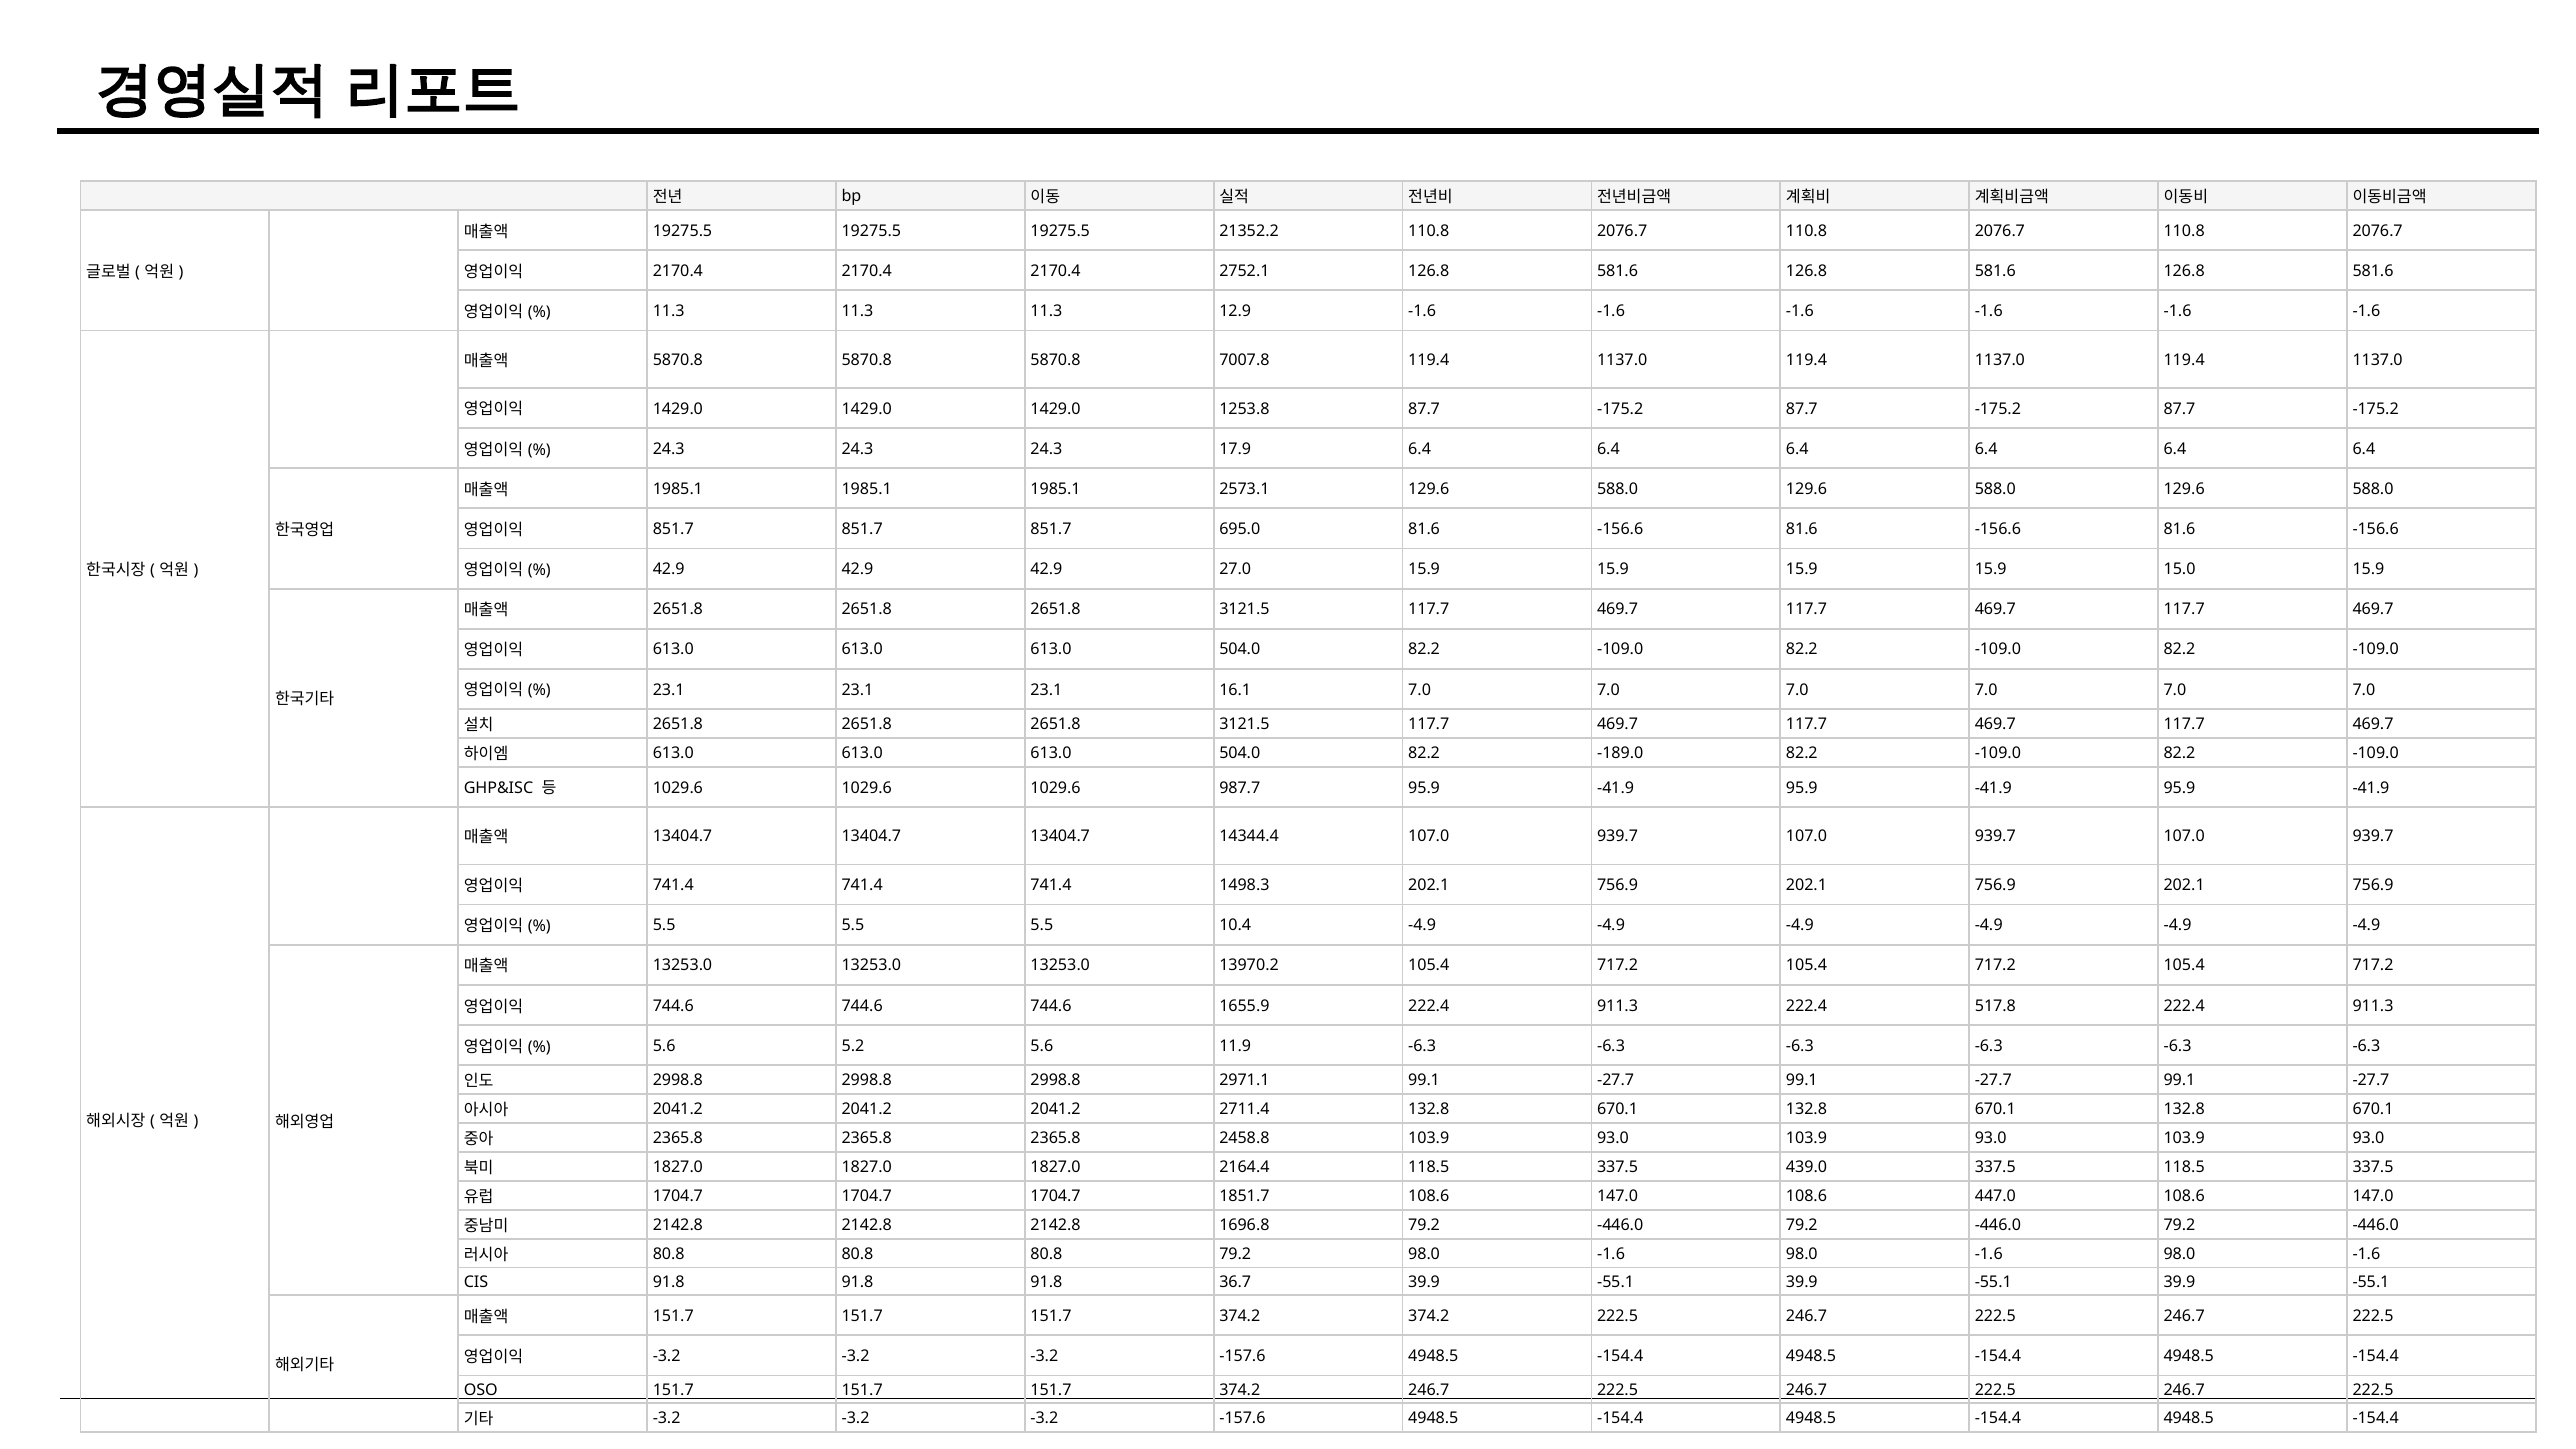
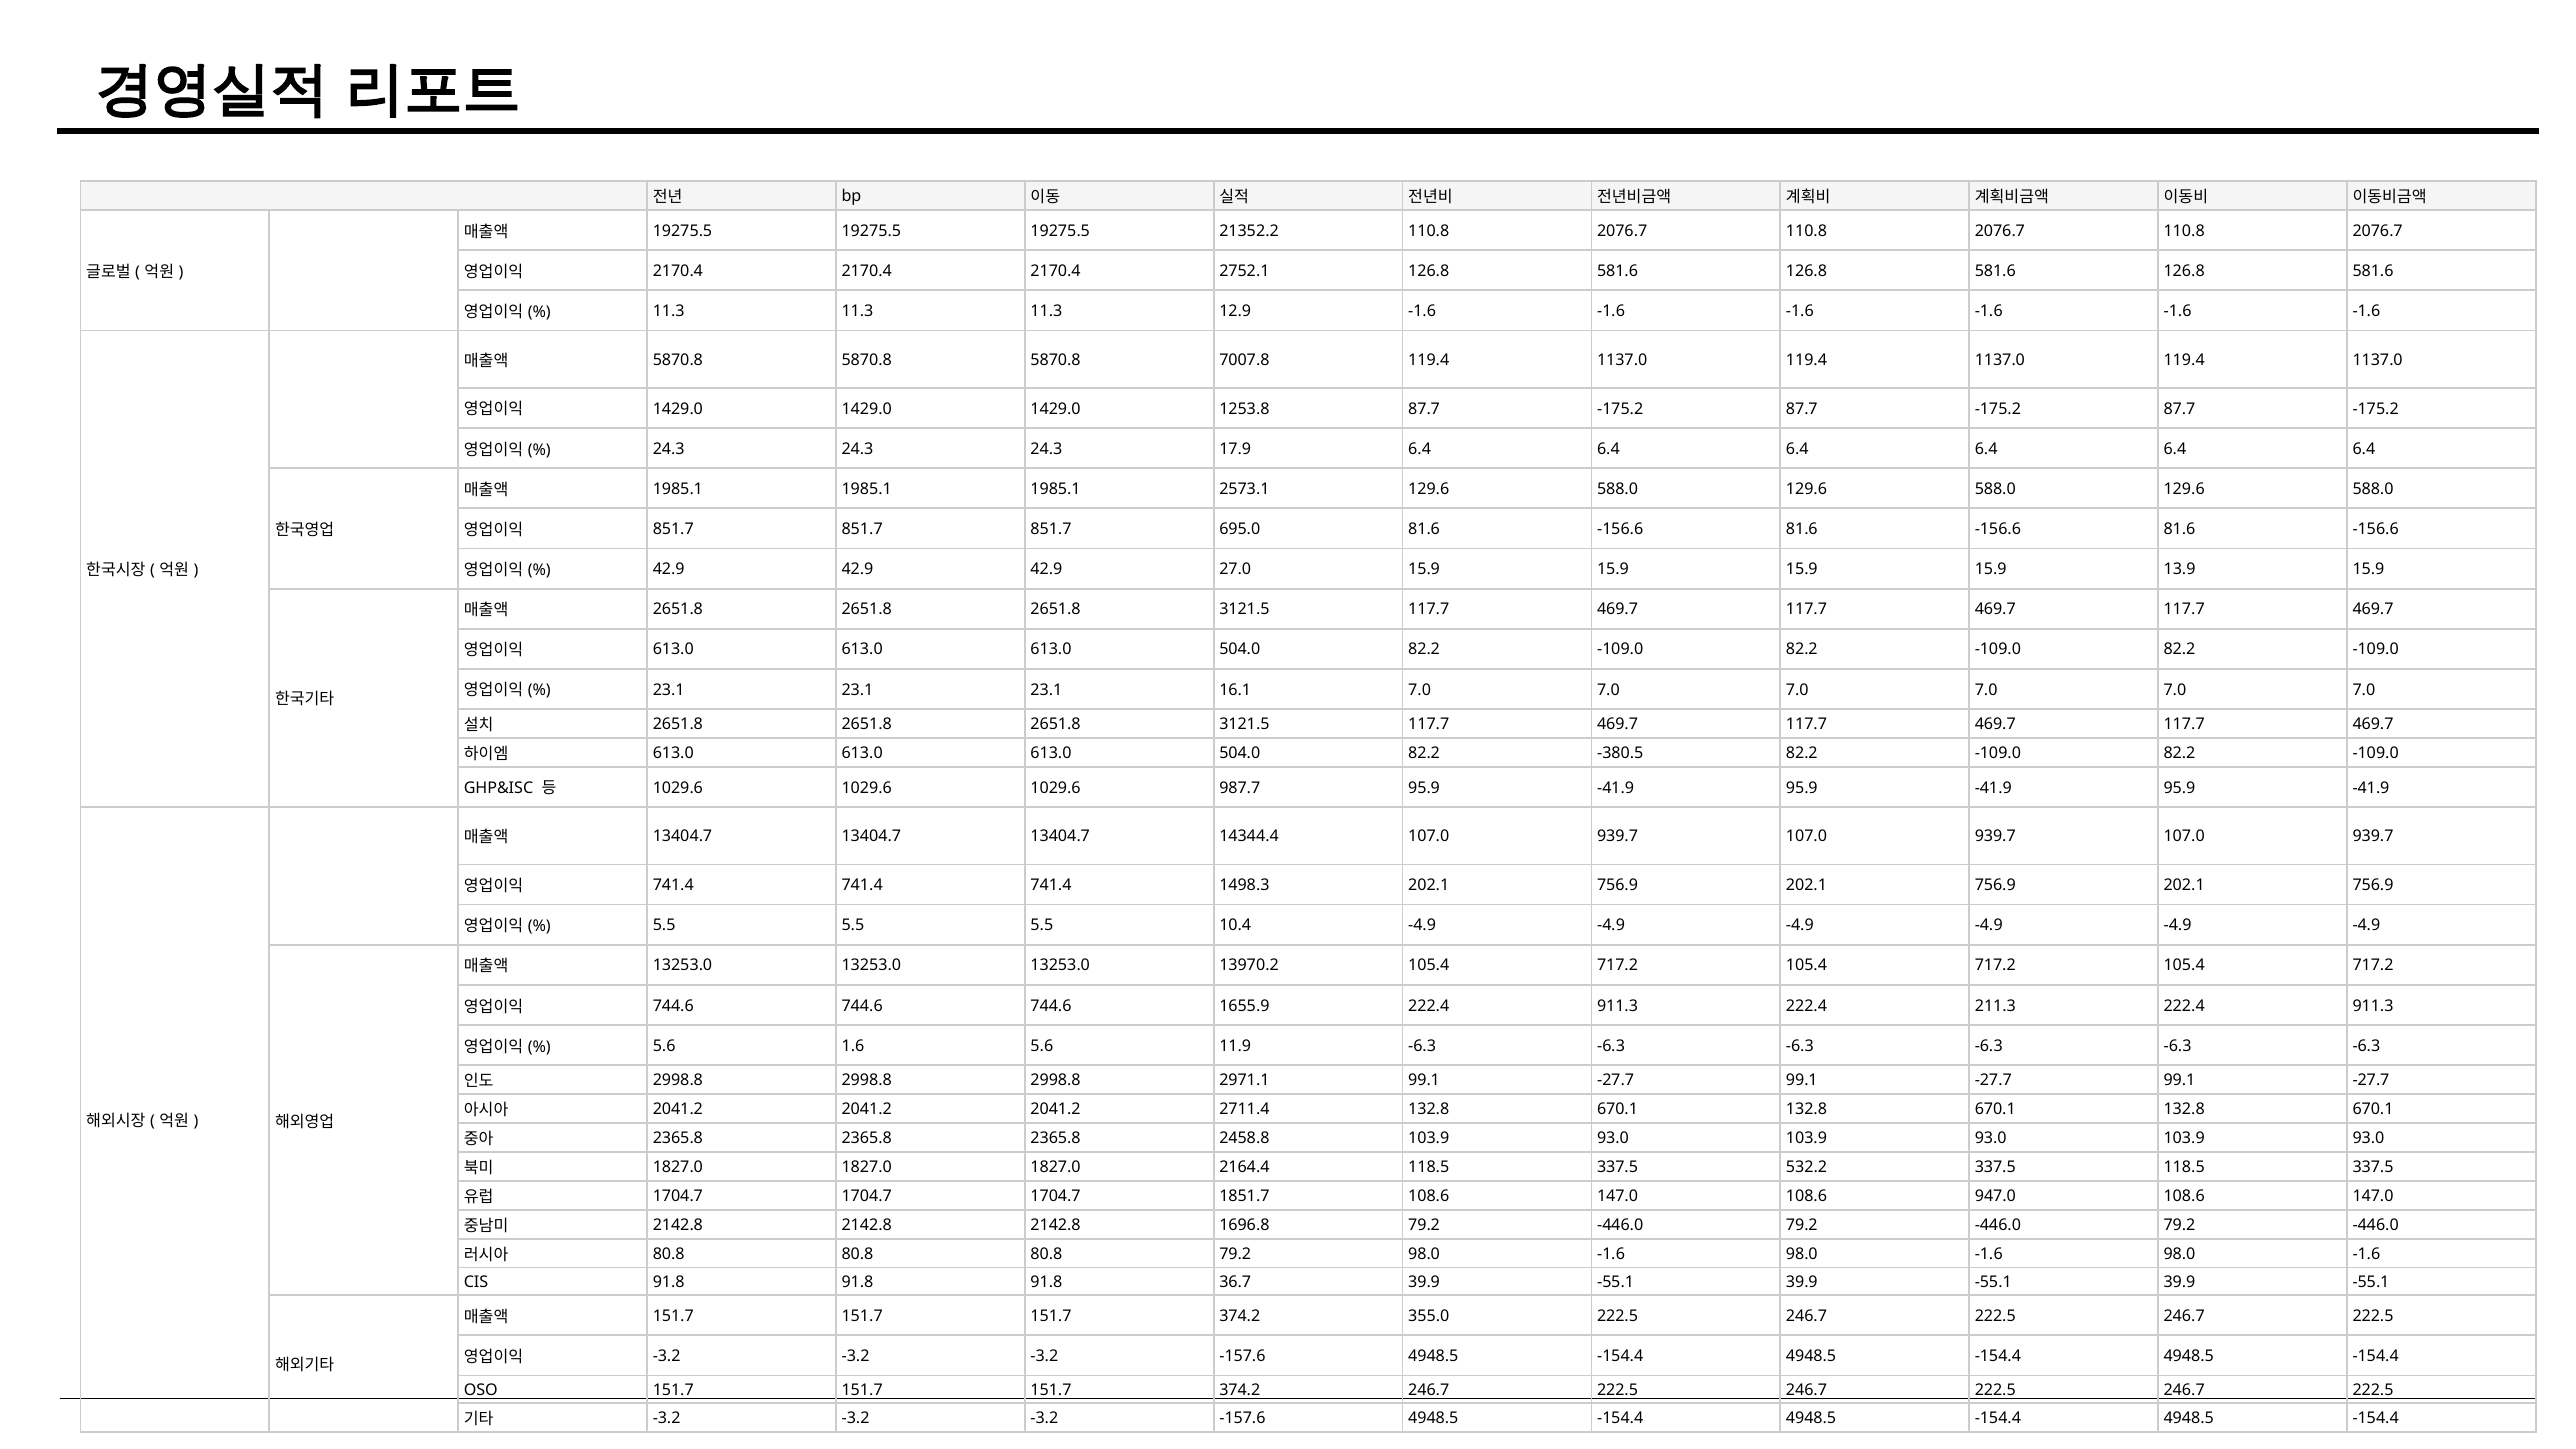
15.0: 15.0 -> 13.9
-189.0: -189.0 -> -380.5
517.8: 517.8 -> 211.3
5.2: 5.2 -> 1.6
439.0: 439.0 -> 532.2
447.0: 447.0 -> 947.0
374.2 374.2: 374.2 -> 355.0
